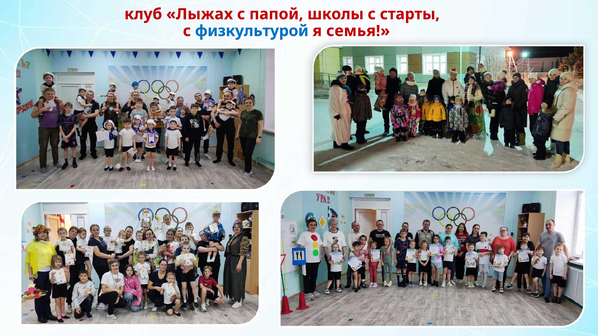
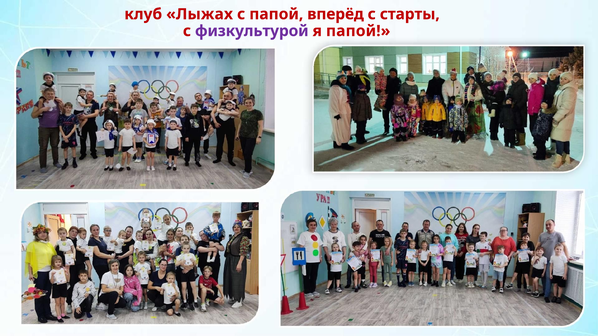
школы: школы -> вперёд
физкультурой colour: blue -> purple
я семья: семья -> папой
